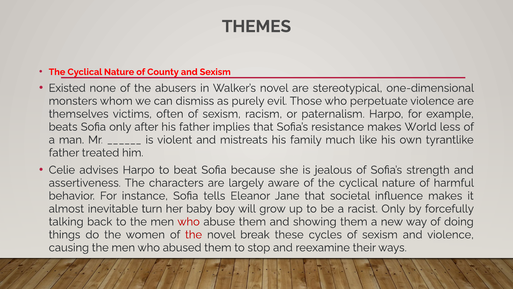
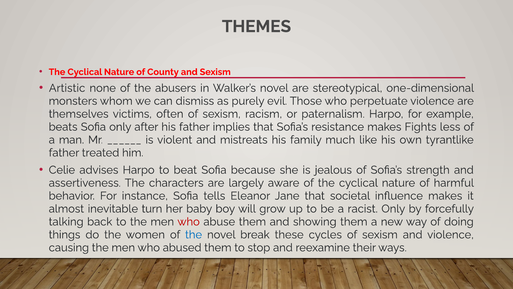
Existed: Existed -> Artistic
World: World -> Fights
the at (194, 234) colour: red -> blue
